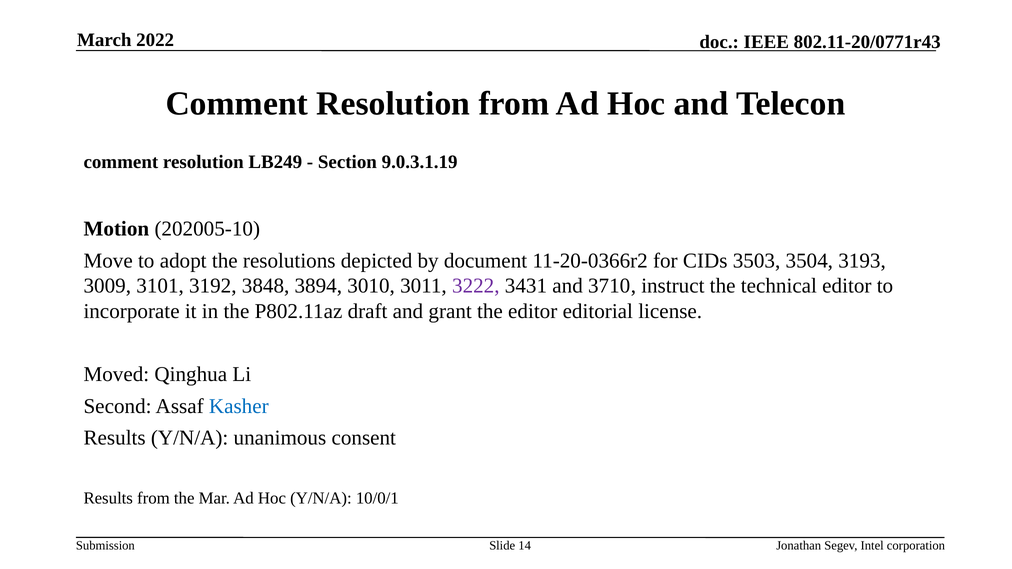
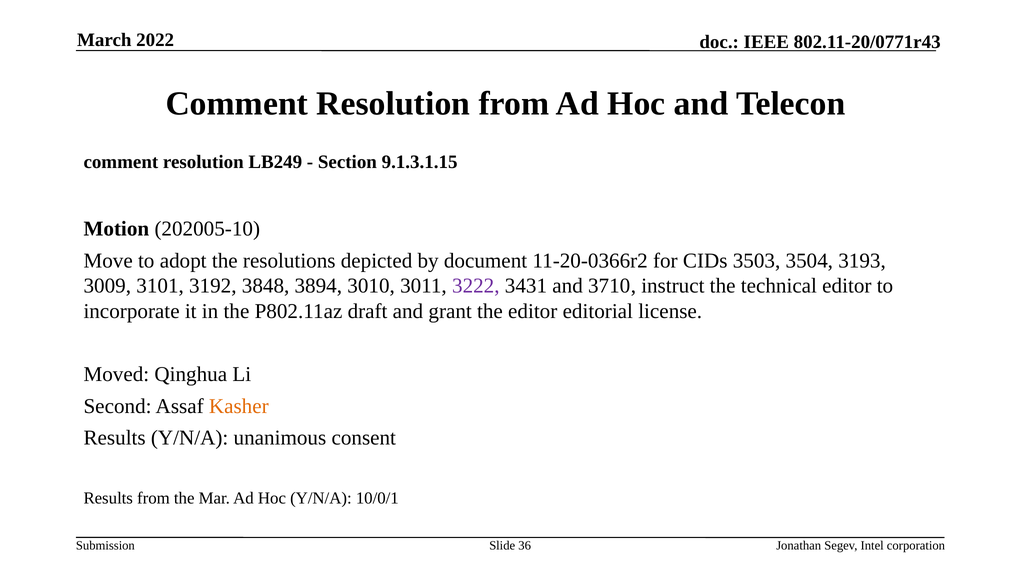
9.0.3.1.19: 9.0.3.1.19 -> 9.1.3.1.15
Kasher colour: blue -> orange
14: 14 -> 36
